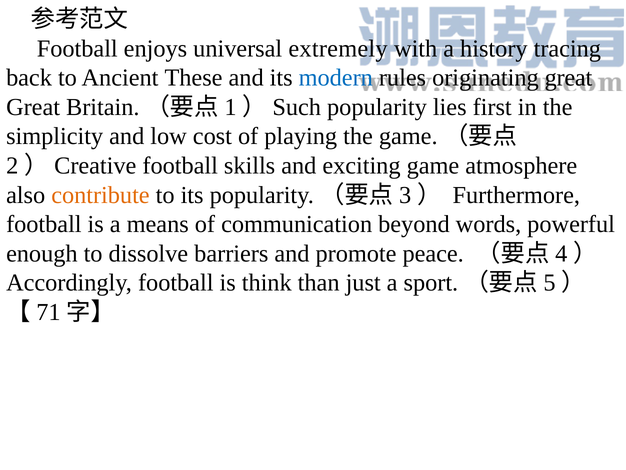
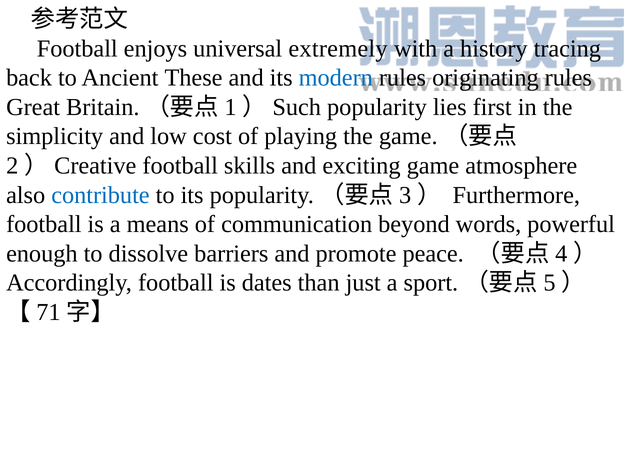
originating great: great -> rules
contribute colour: orange -> blue
think: think -> dates
